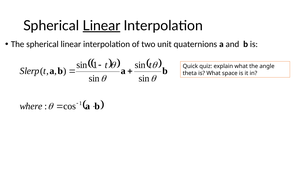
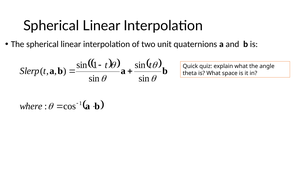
Linear at (101, 26) underline: present -> none
